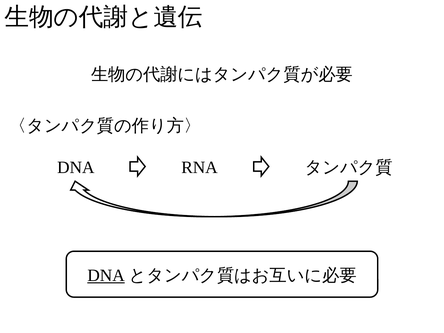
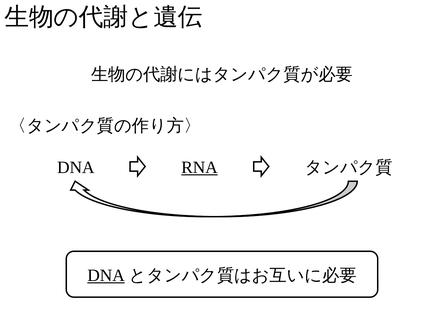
RNA underline: none -> present
